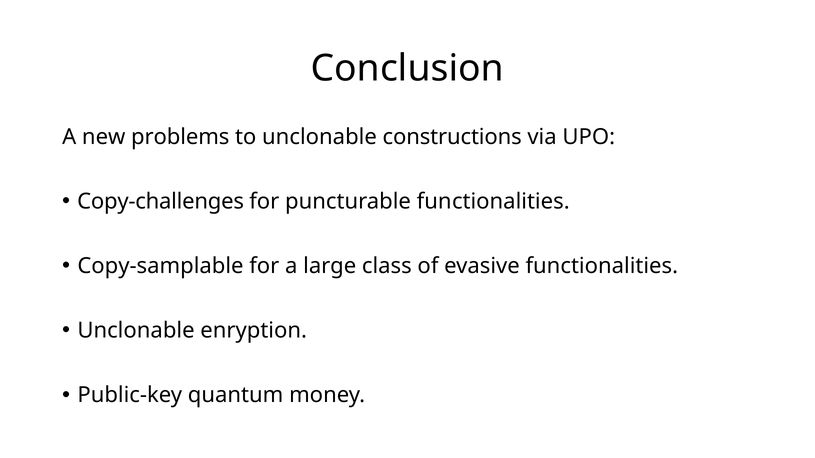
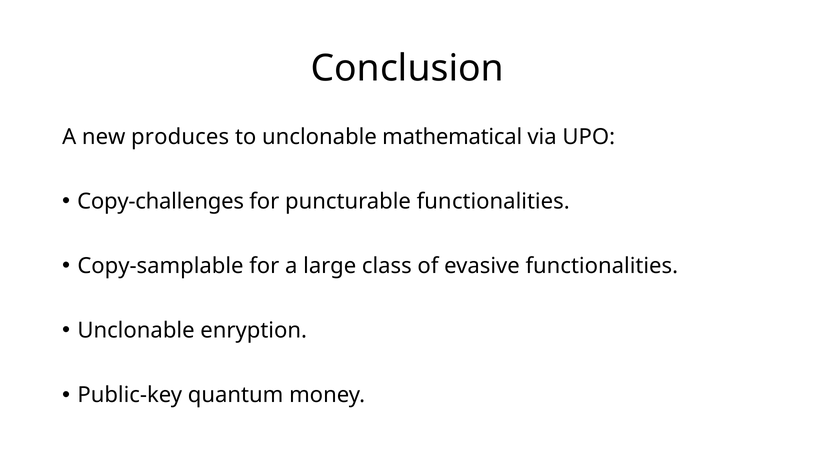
problems: problems -> produces
constructions: constructions -> mathematical
